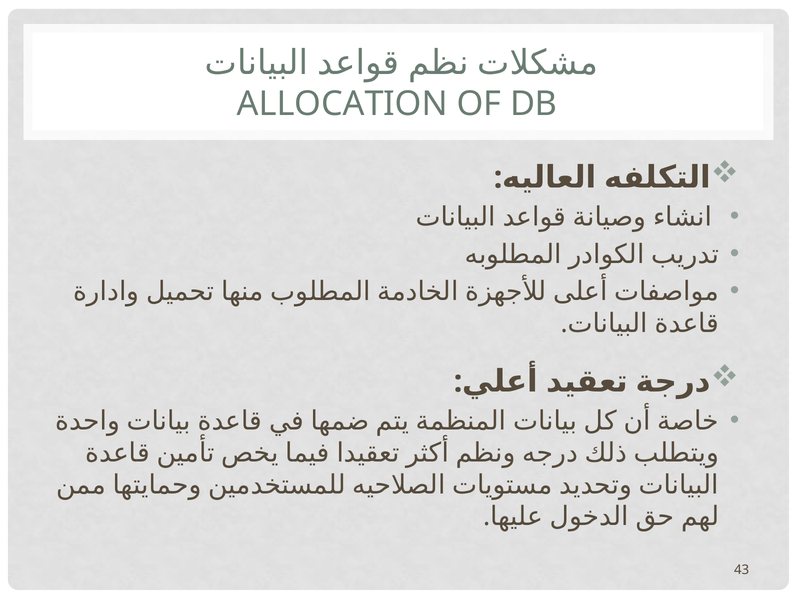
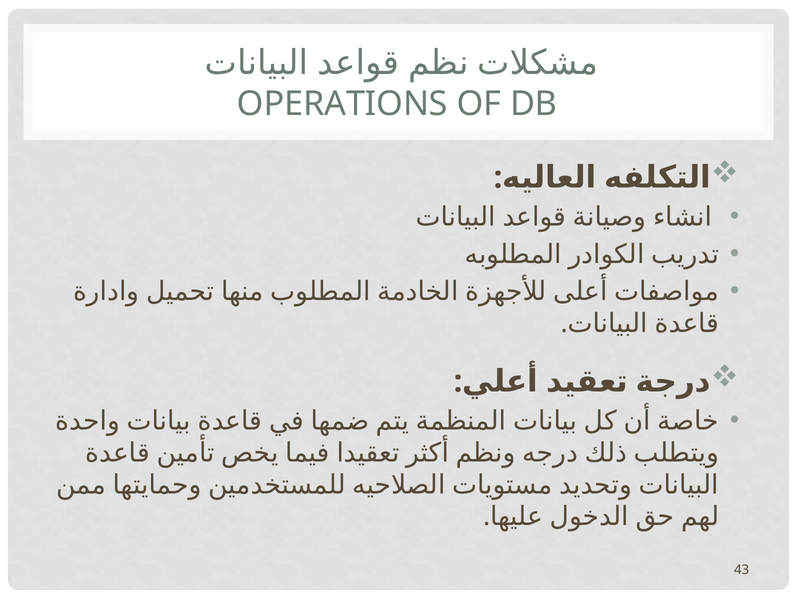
ALLOCATION: ALLOCATION -> OPERATIONS
